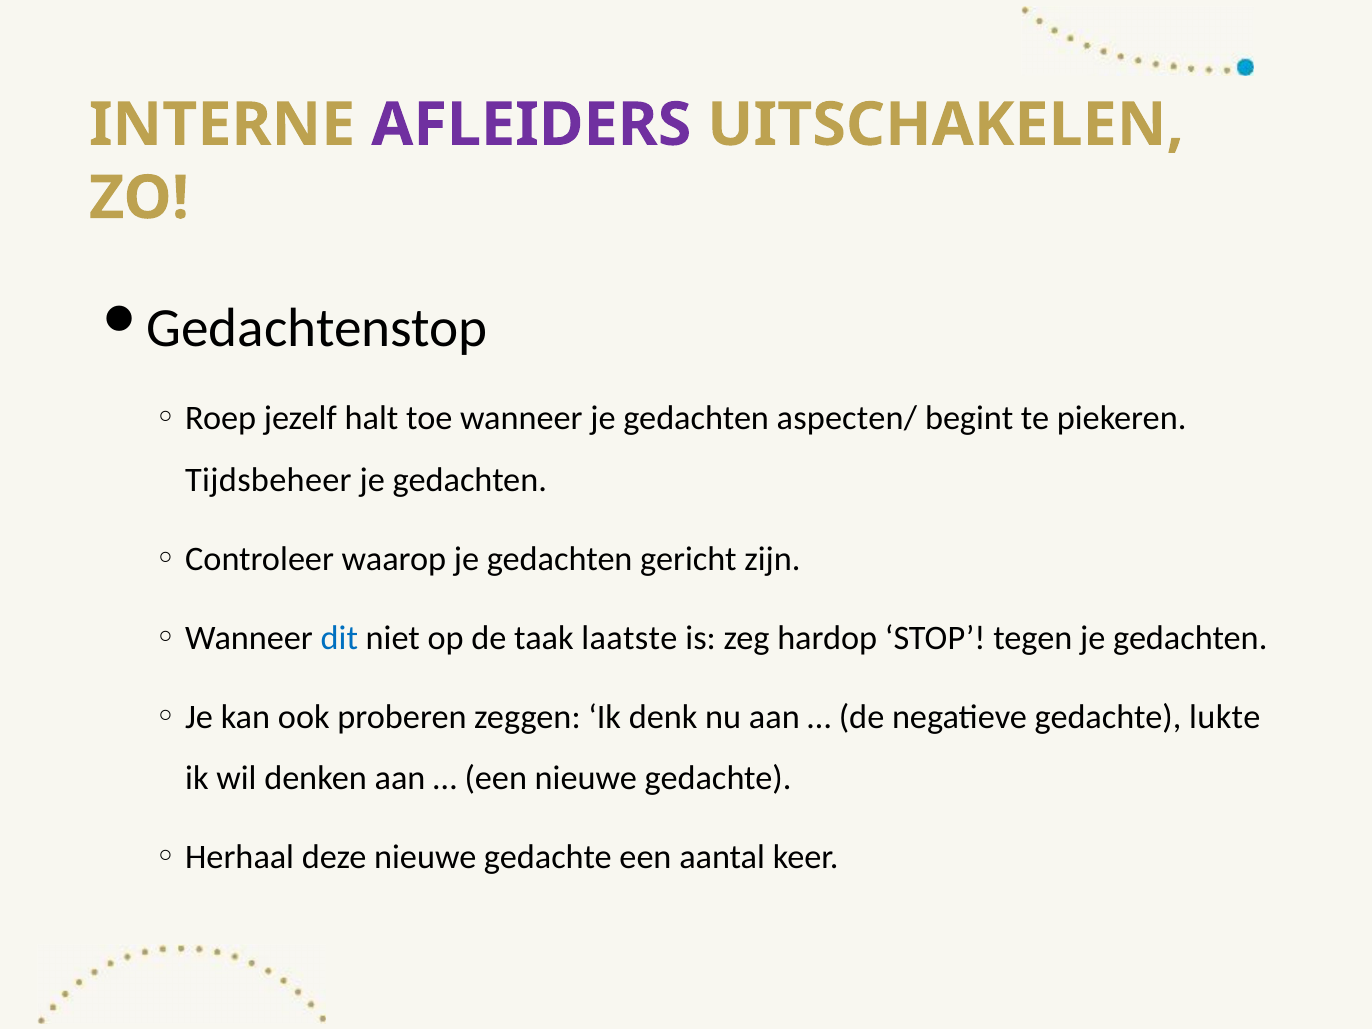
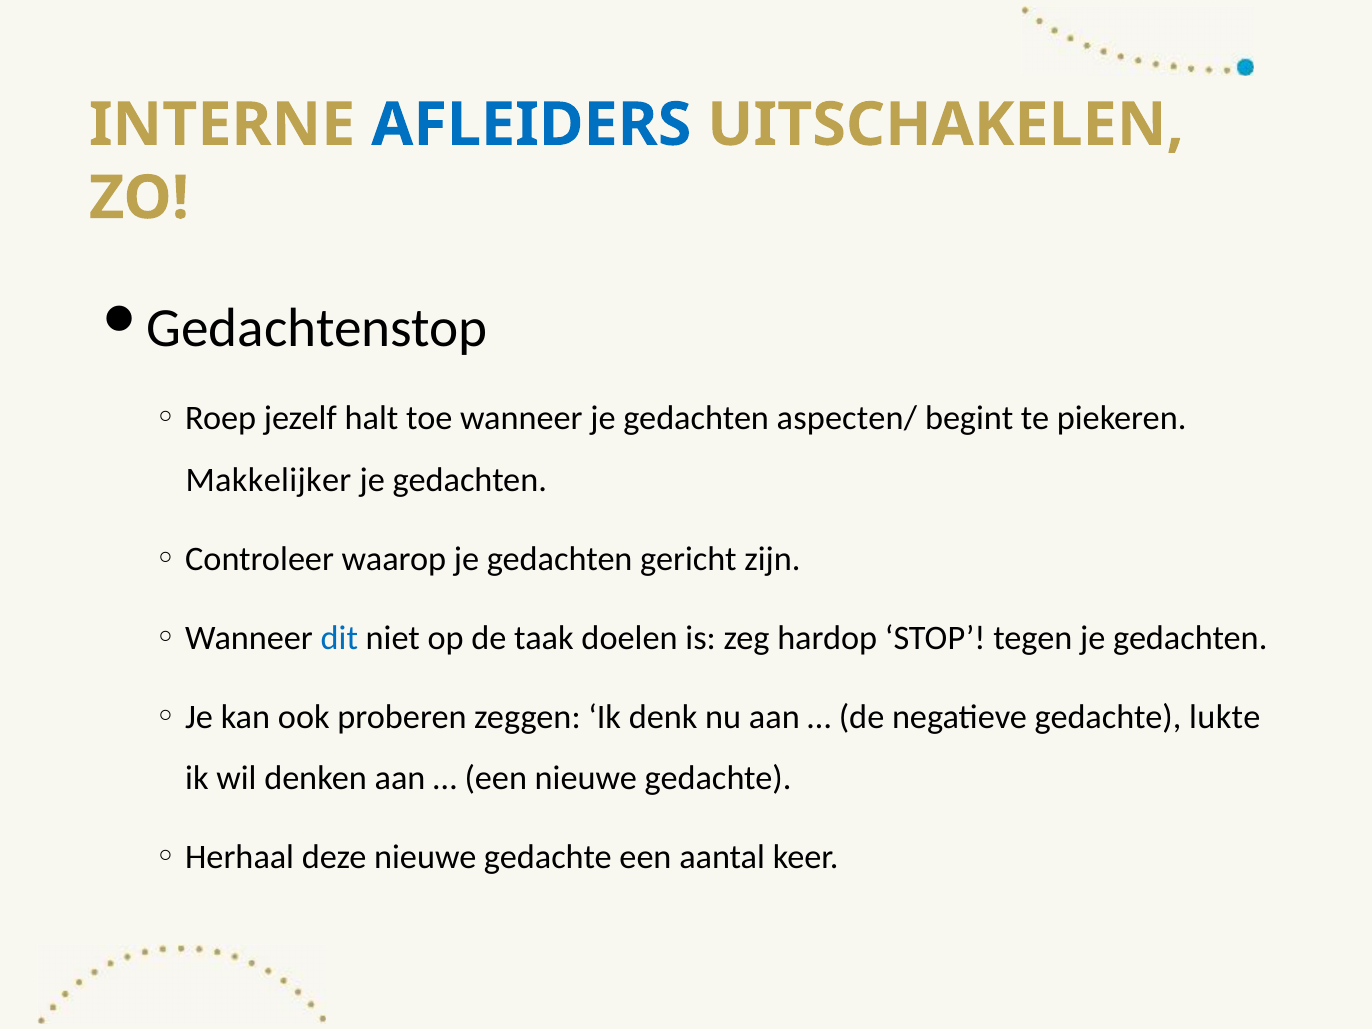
AFLEIDERS colour: purple -> blue
Tijdsbeheer: Tijdsbeheer -> Makkelijker
laatste: laatste -> doelen
